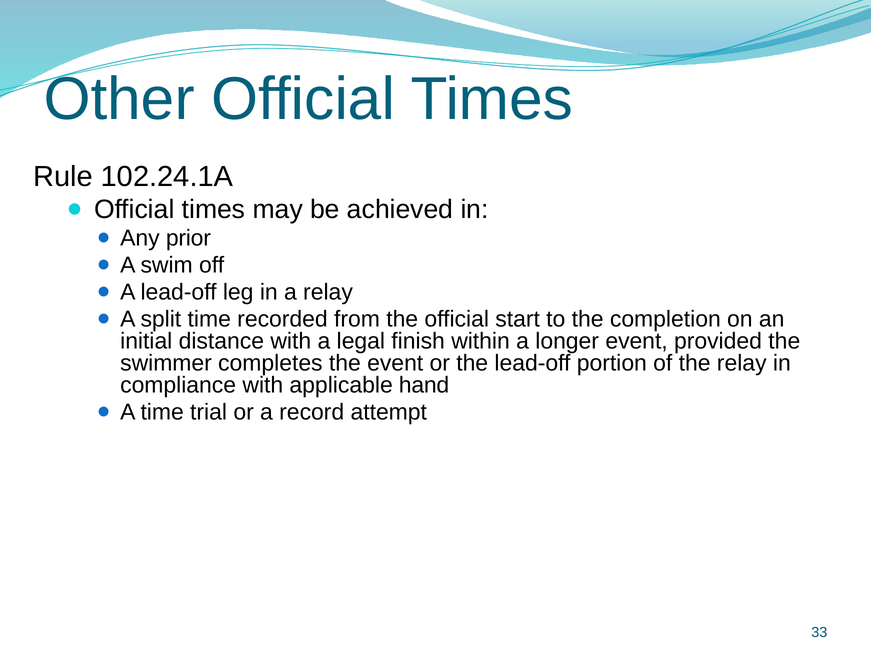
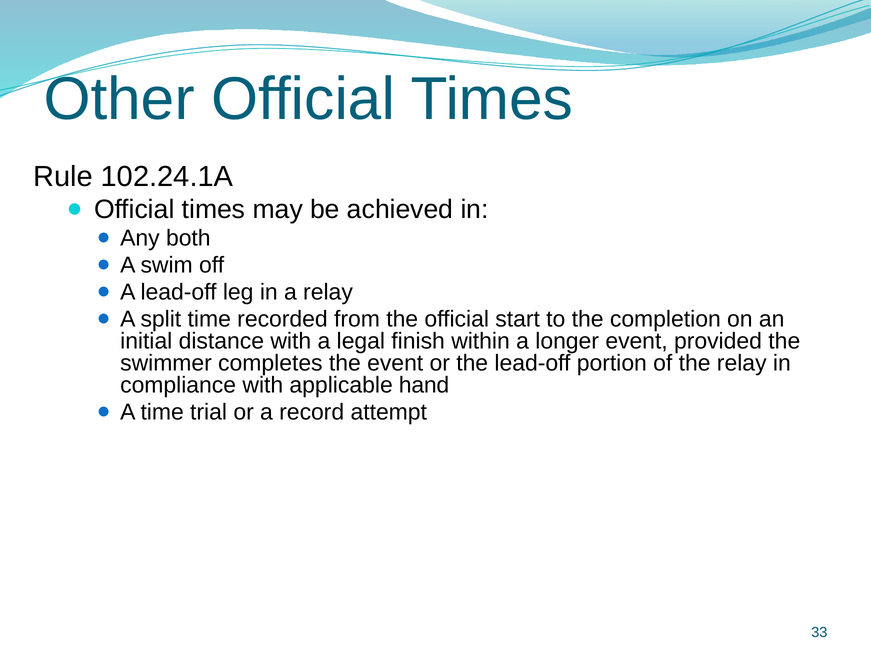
prior: prior -> both
